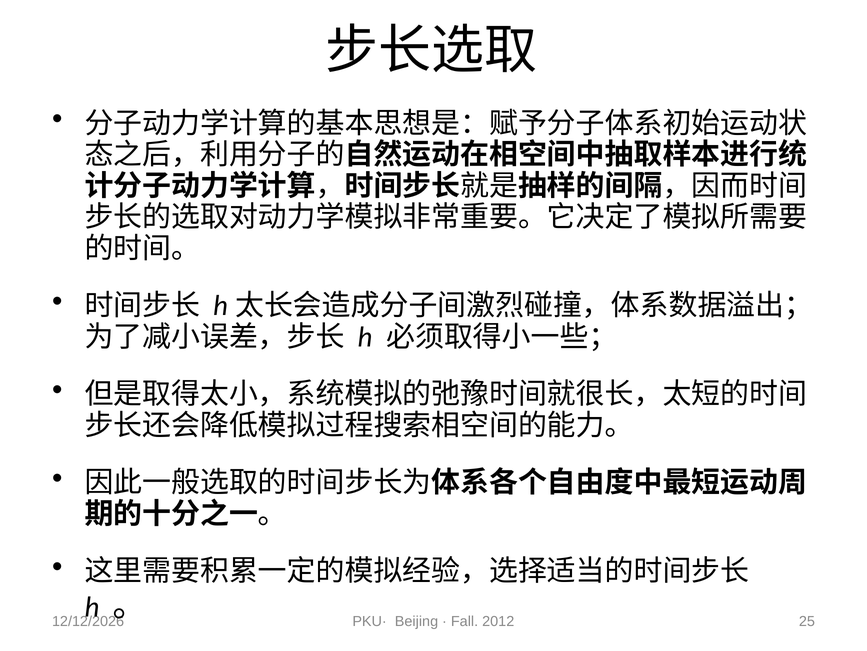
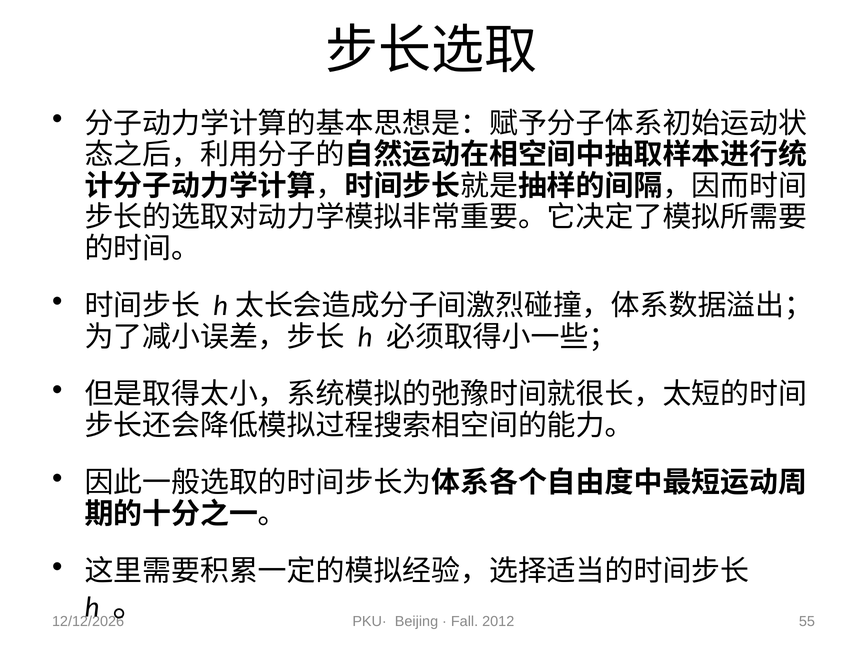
25: 25 -> 55
